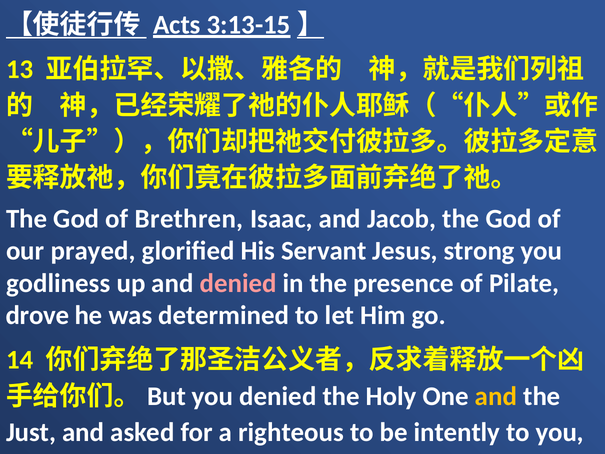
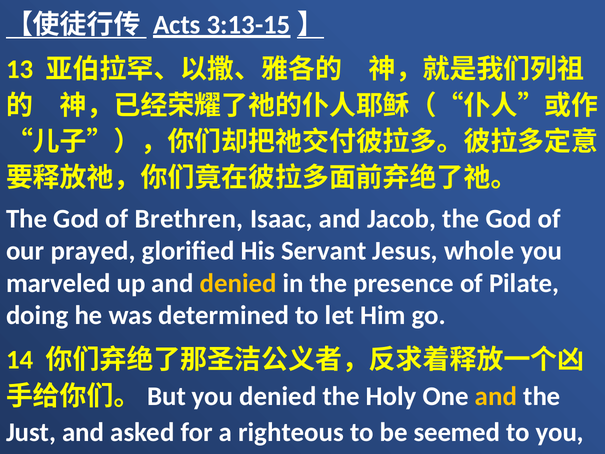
strong: strong -> whole
godliness: godliness -> marveled
denied at (238, 283) colour: pink -> yellow
drove: drove -> doing
intently: intently -> seemed
